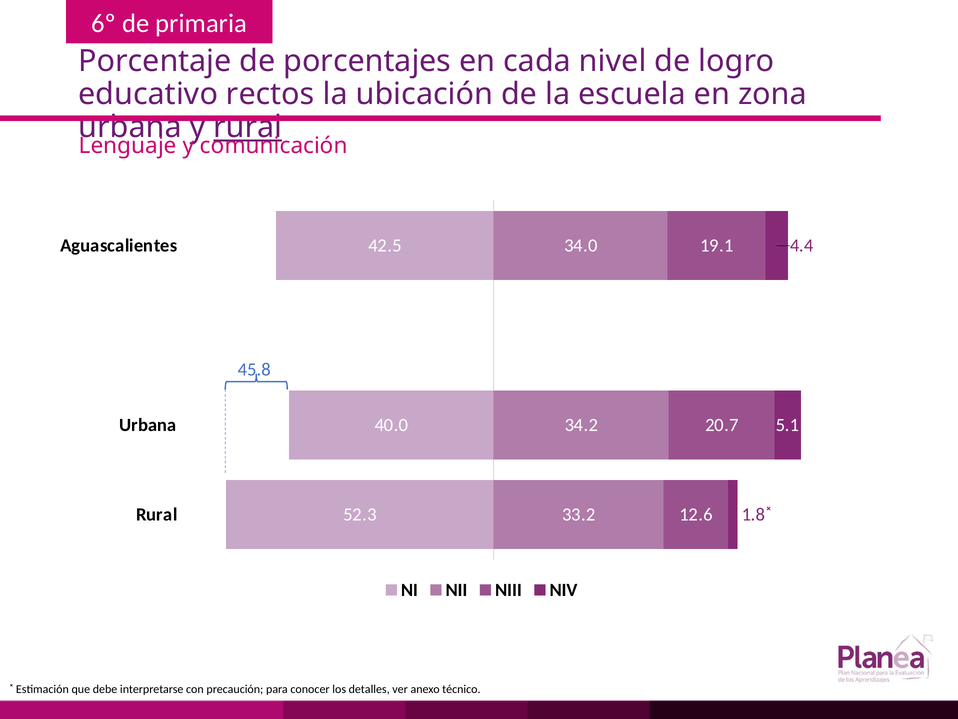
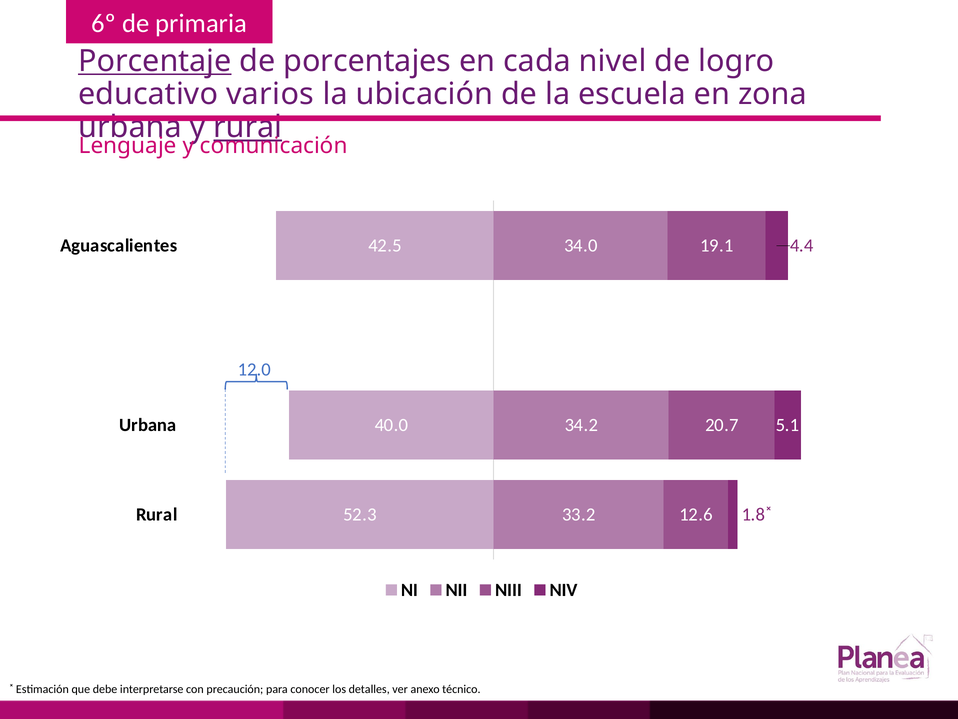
Porcentaje underline: none -> present
rectos: rectos -> varios
45.8: 45.8 -> 12.0
